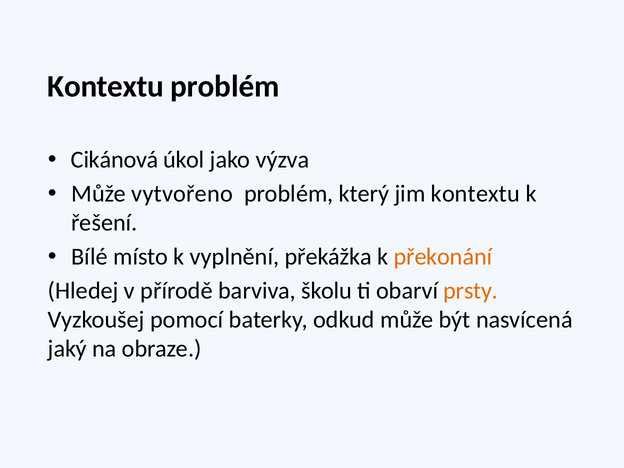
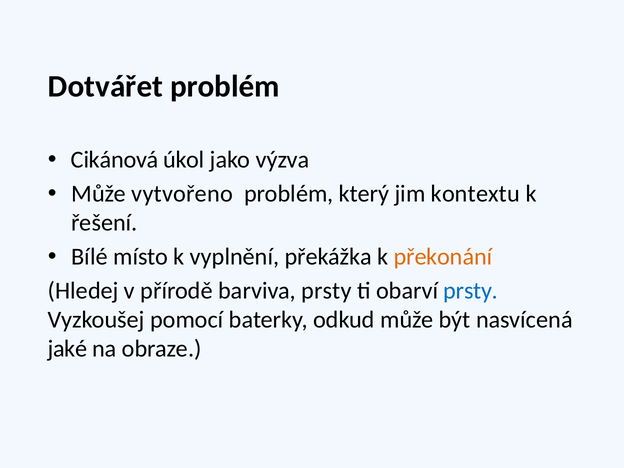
Kontextu at (106, 87): Kontextu -> Dotvářet
barviva školu: školu -> prsty
prsty at (471, 291) colour: orange -> blue
jaký: jaký -> jaké
